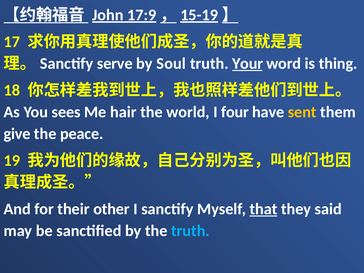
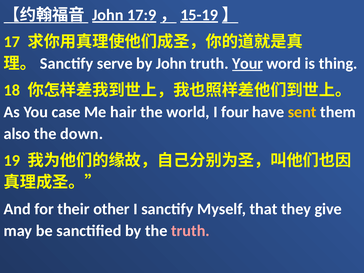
by Soul: Soul -> John
sees: sees -> case
give: give -> also
peace: peace -> down
that underline: present -> none
said: said -> give
truth at (190, 231) colour: light blue -> pink
